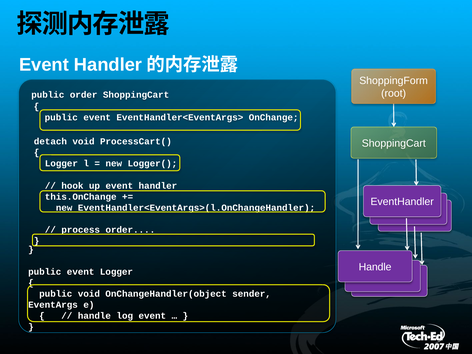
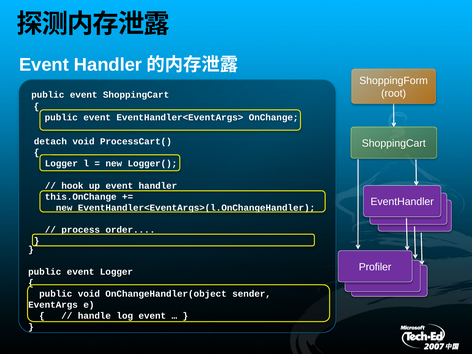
order at (84, 95): order -> event
Handle at (375, 267): Handle -> Profiler
